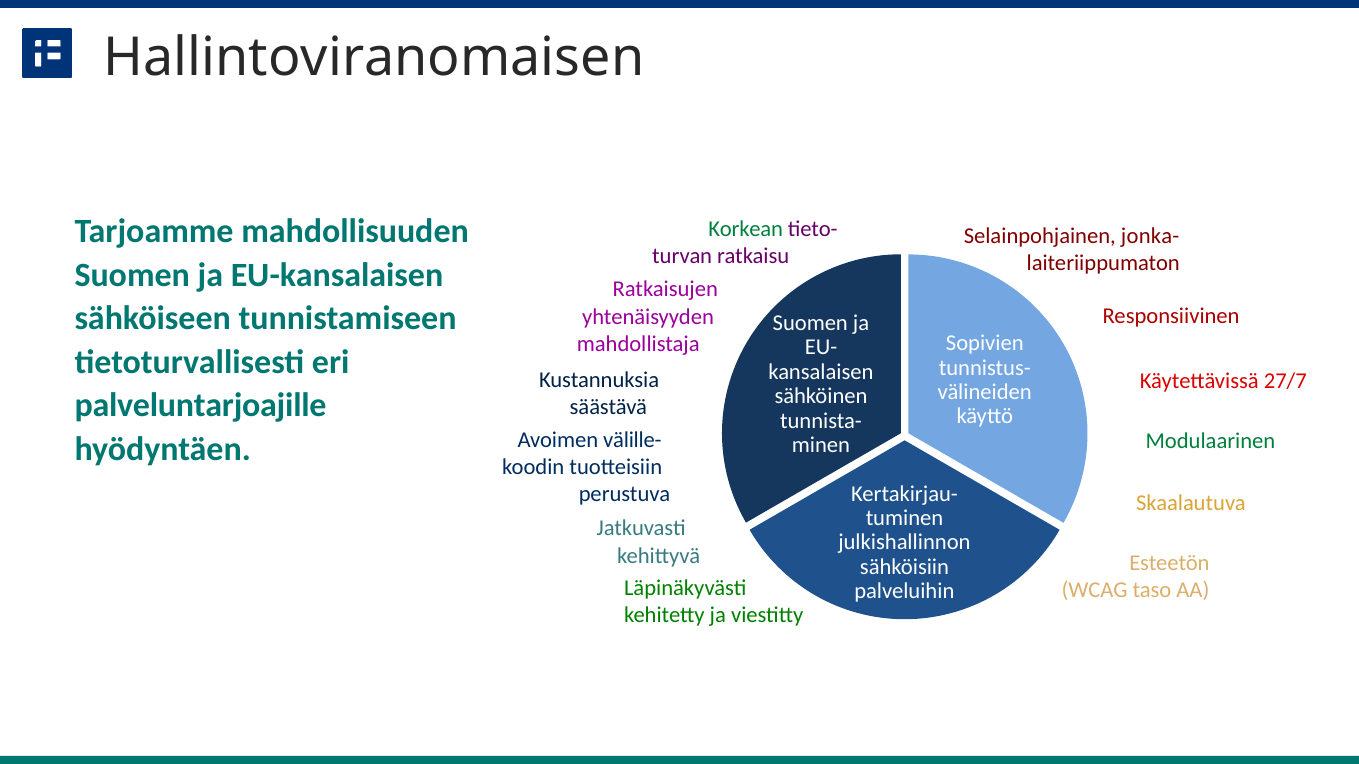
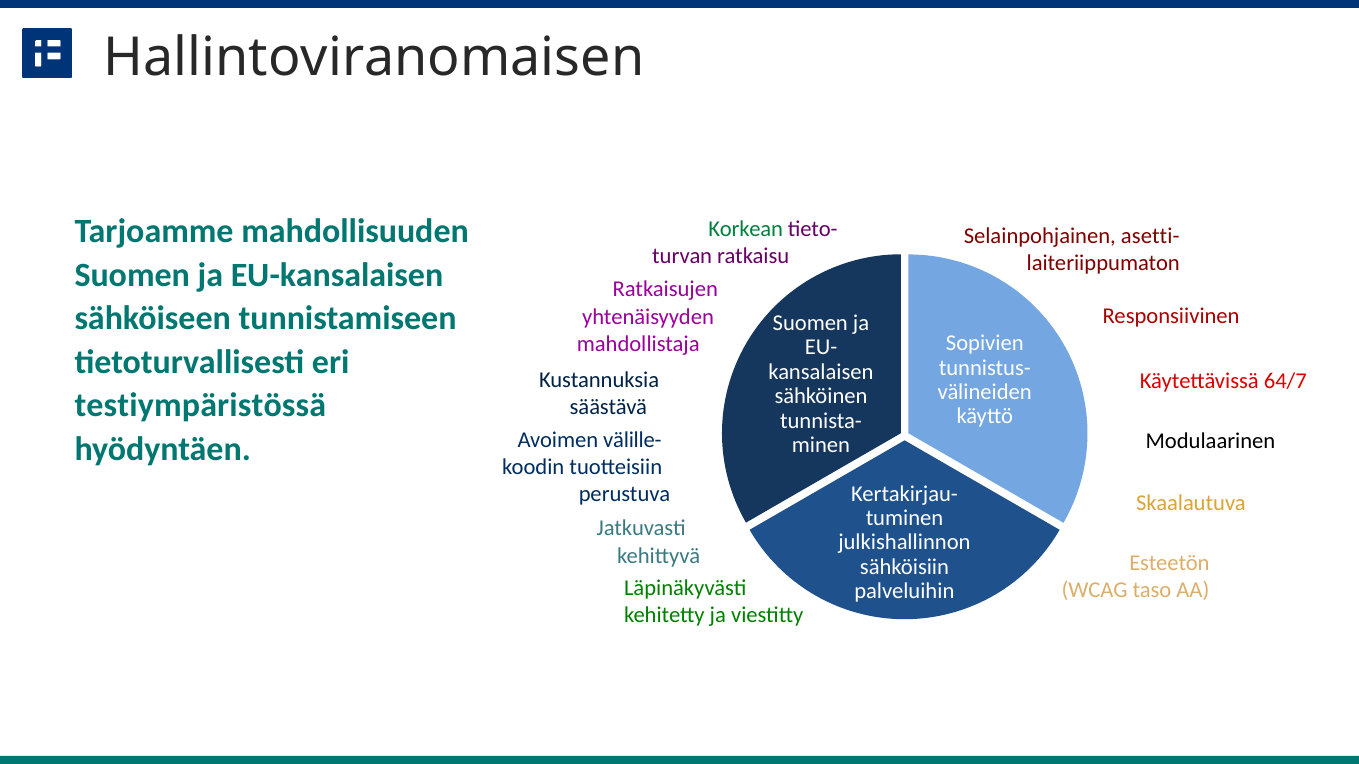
jonka-: jonka- -> asetti-
27/7: 27/7 -> 64/7
palveluntarjoajille: palveluntarjoajille -> testiympäristössä
Modulaarinen colour: green -> black
